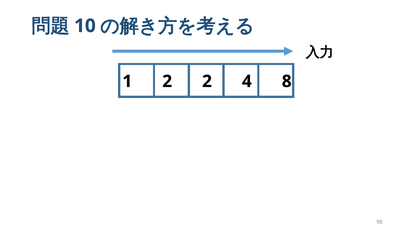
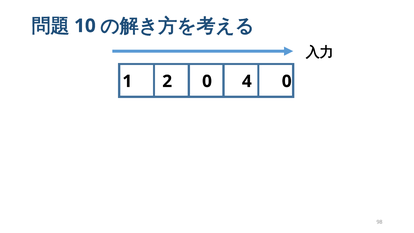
2 2: 2 -> 0
4 8: 8 -> 0
